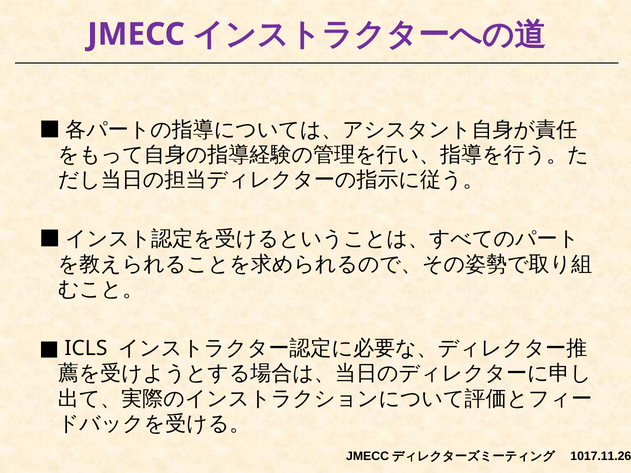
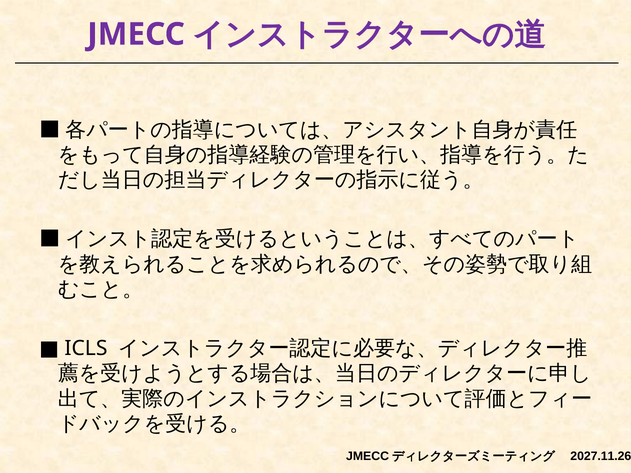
1017.11.26: 1017.11.26 -> 2027.11.26
